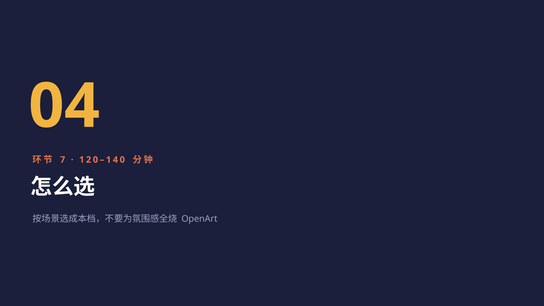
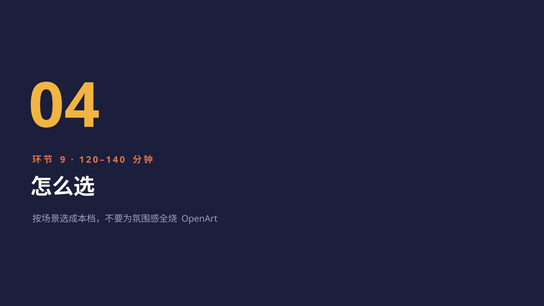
7: 7 -> 9
